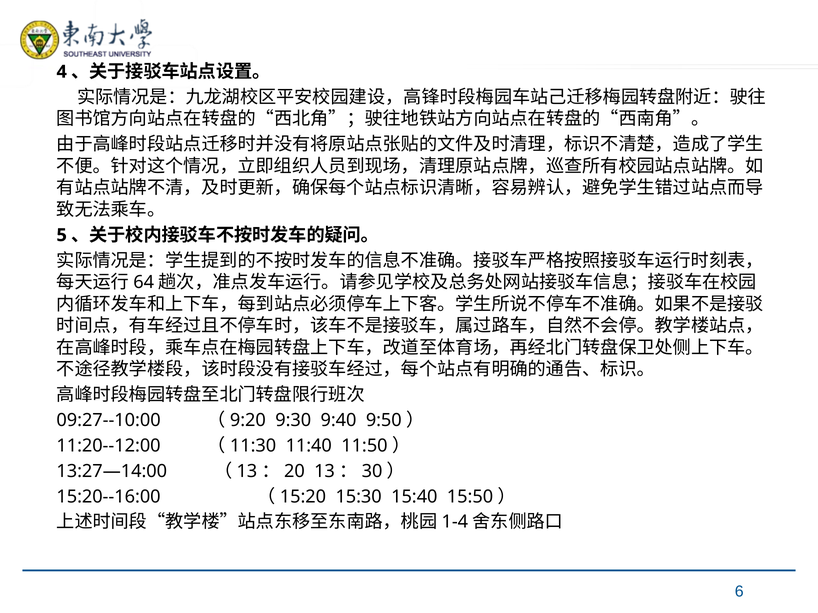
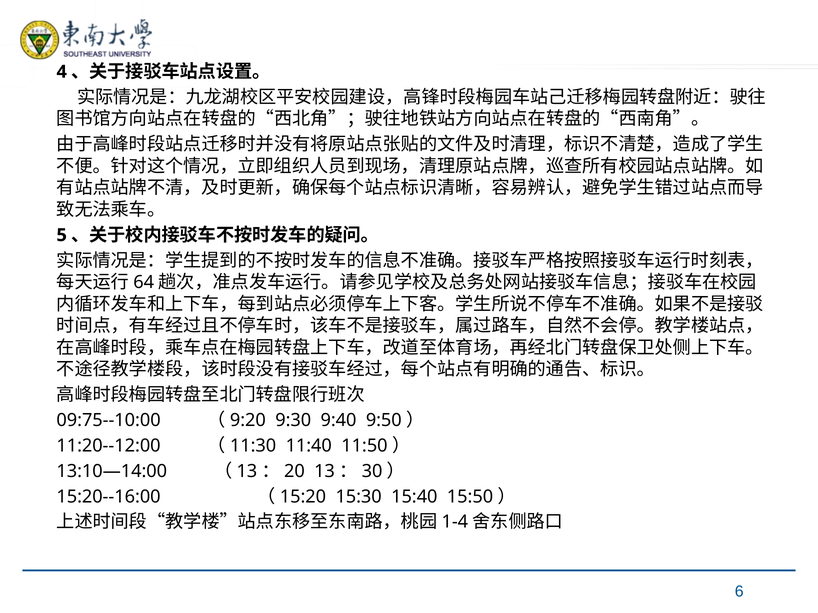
09:27--10:00: 09:27--10:00 -> 09:75--10:00
13:27—14:00: 13:27—14:00 -> 13:10—14:00
